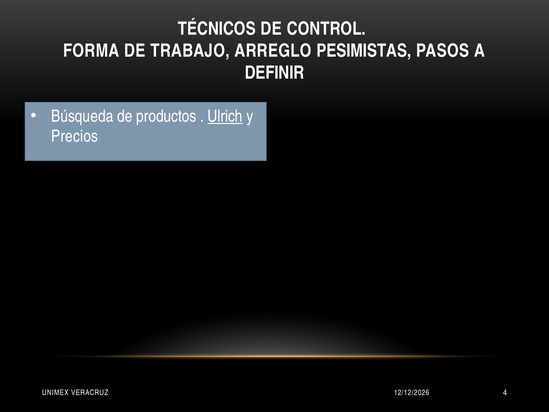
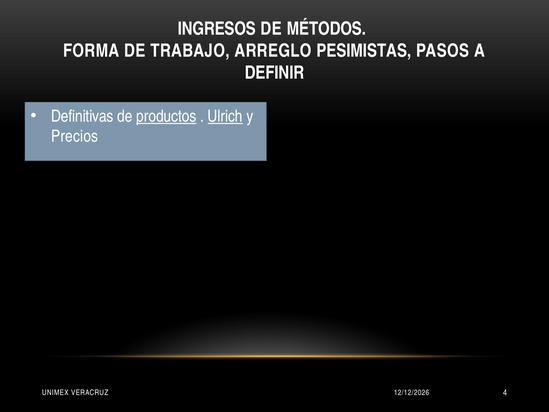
TÉCNICOS: TÉCNICOS -> INGRESOS
CONTROL: CONTROL -> MÉTODOS
Búsqueda: Búsqueda -> Definitivas
productos underline: none -> present
